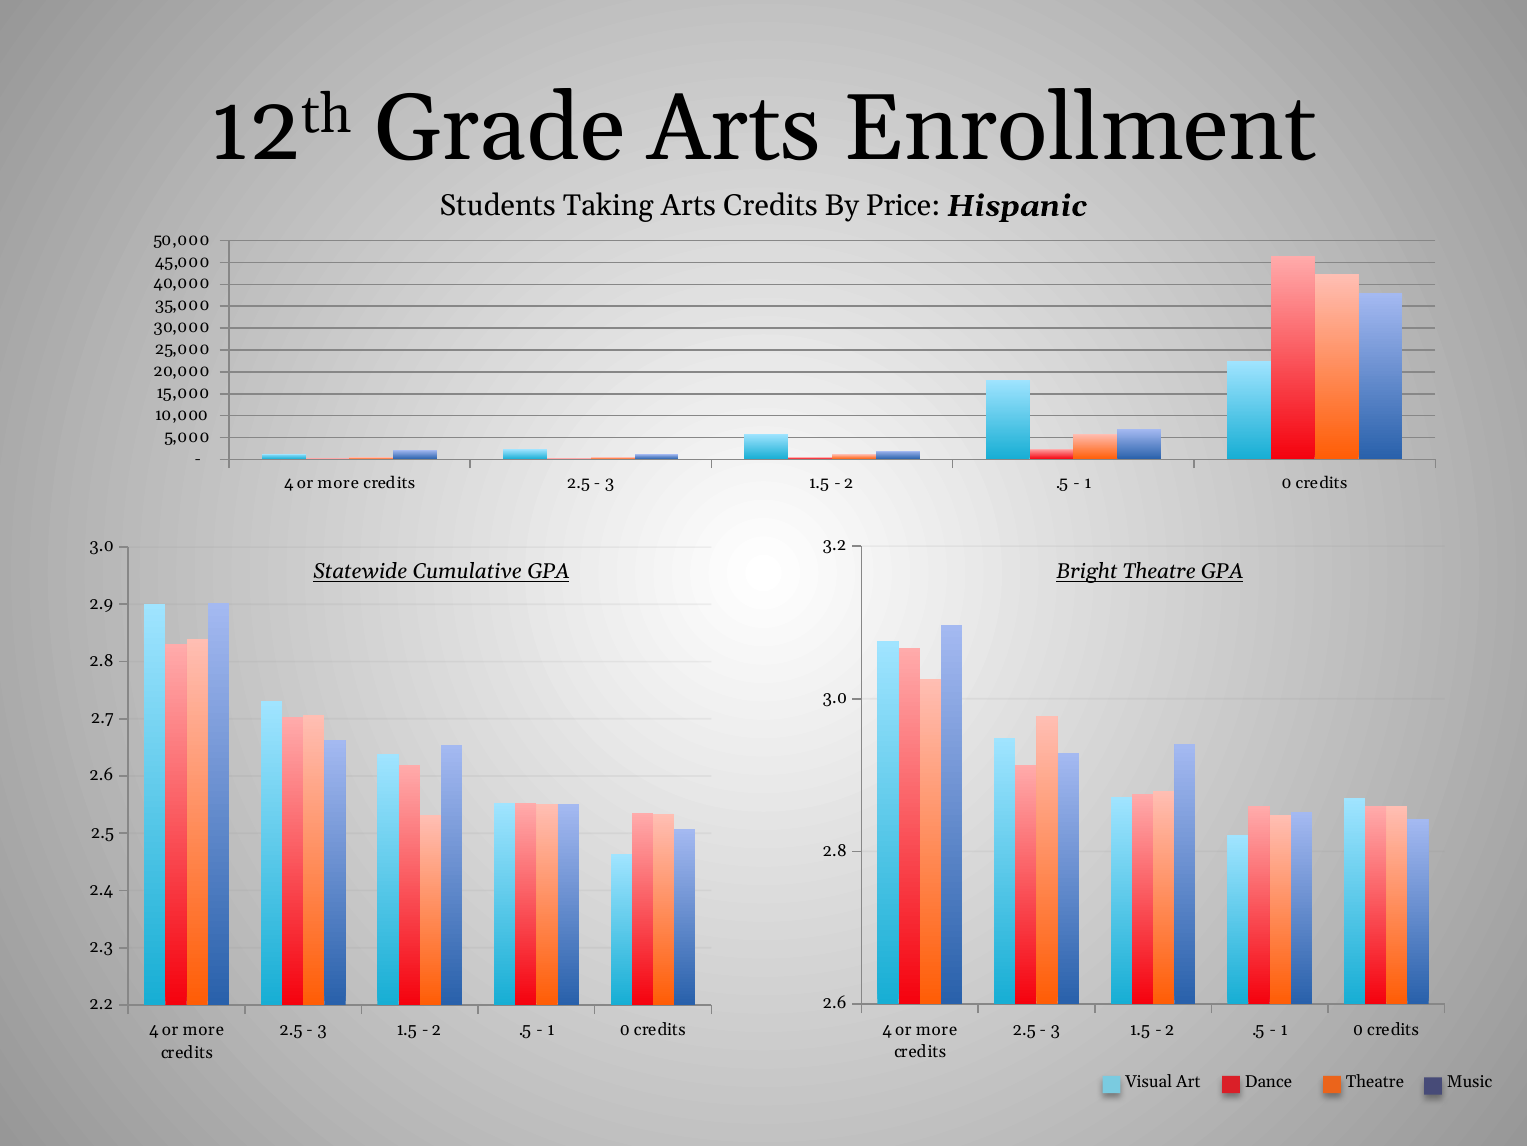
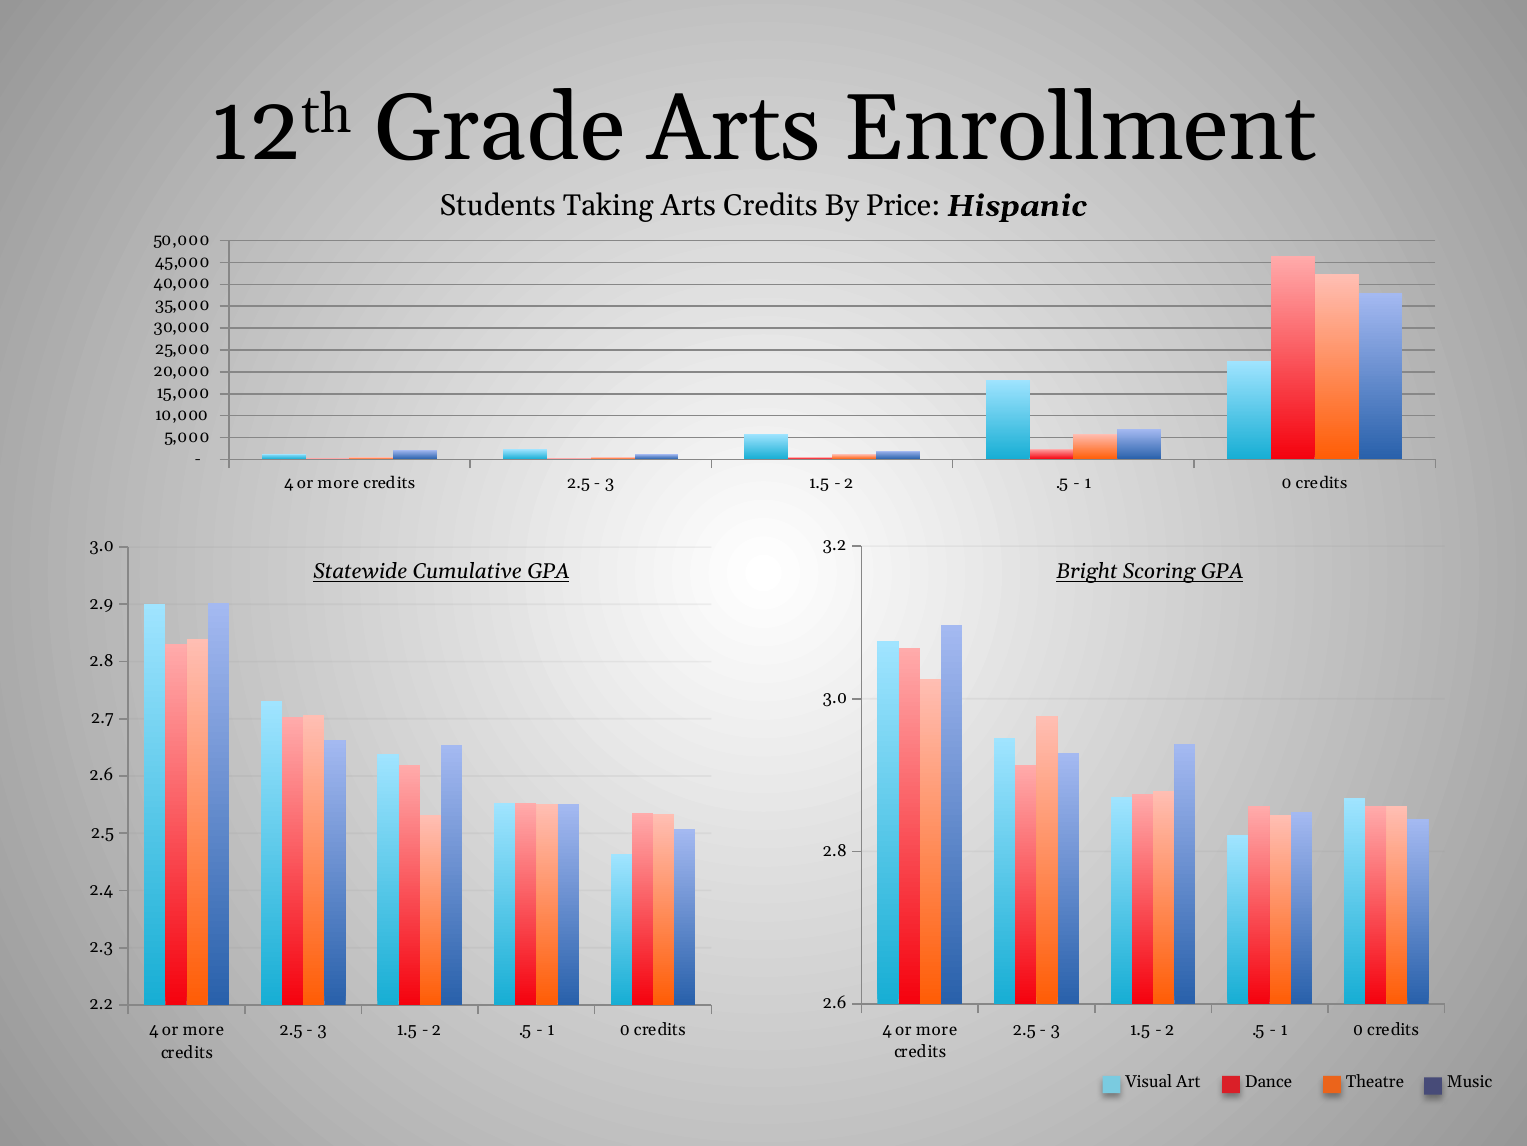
Bright Theatre: Theatre -> Scoring
